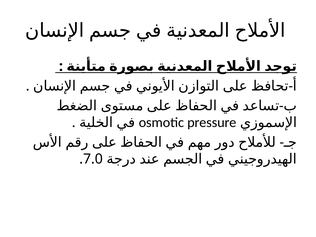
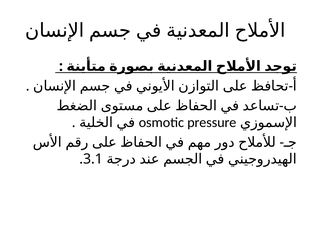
7.0: 7.0 -> 3.1
